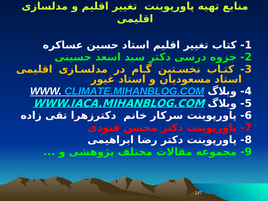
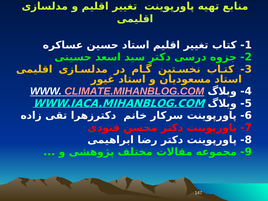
CLIMATE.MIHANBLOG.COM colour: light blue -> pink
